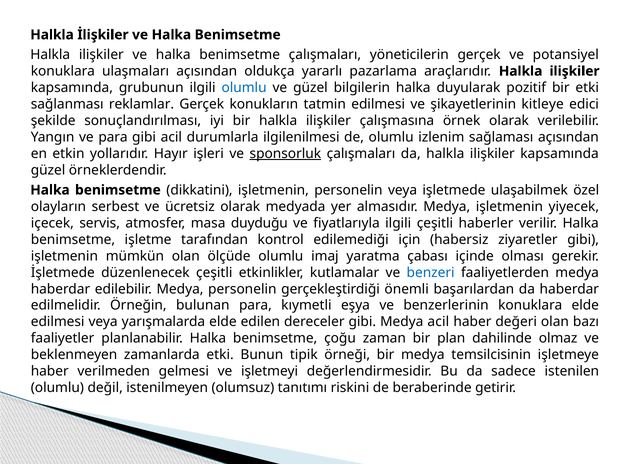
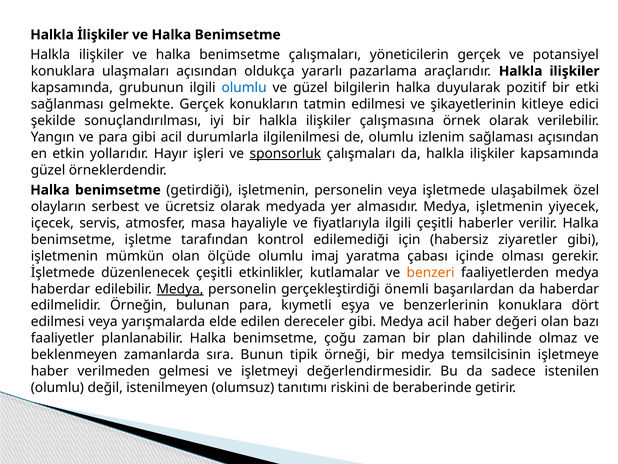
reklamlar: reklamlar -> gelmekte
dikkatini: dikkatini -> getirdiği
duyduğu: duyduğu -> hayaliyle
benzeri colour: blue -> orange
Medya at (180, 289) underline: none -> present
konuklara elde: elde -> dört
zamanlarda etki: etki -> sıra
